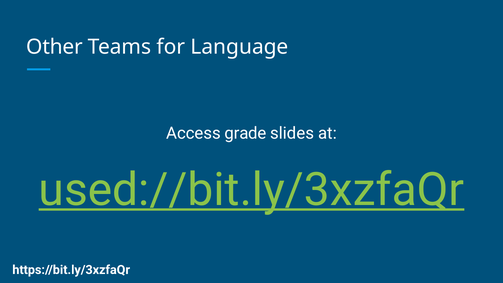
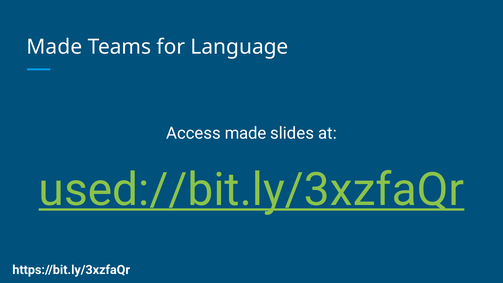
Other at (55, 47): Other -> Made
Access grade: grade -> made
